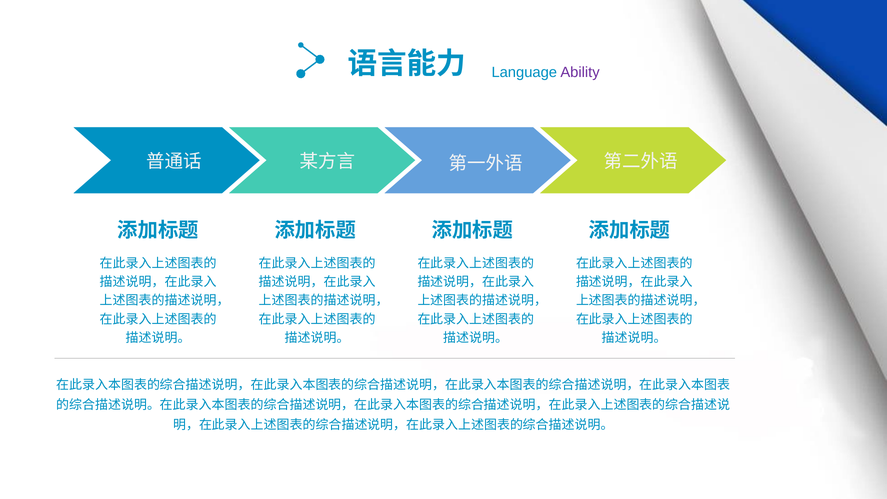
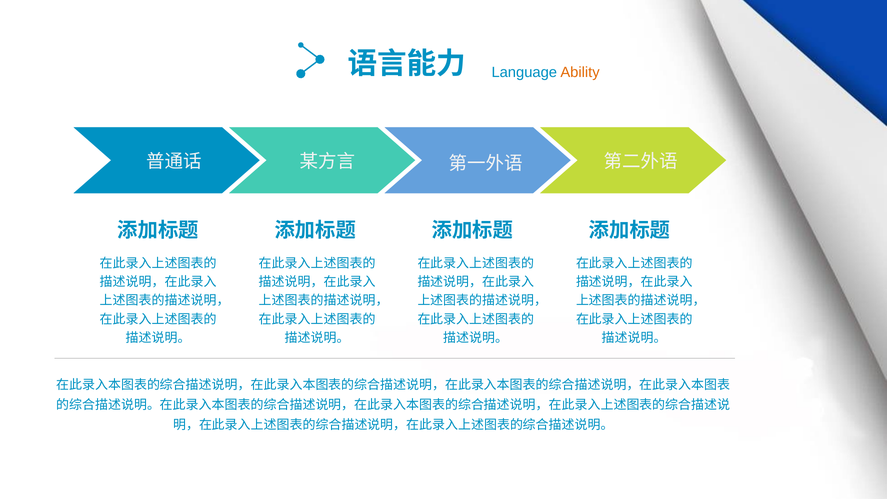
Ability colour: purple -> orange
